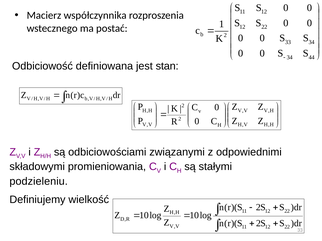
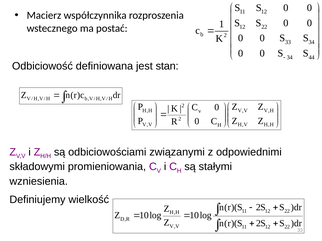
podzieleniu: podzieleniu -> wzniesienia
